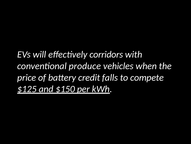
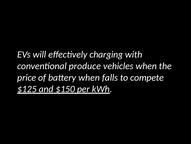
corridors: corridors -> charging
battery credit: credit -> when
